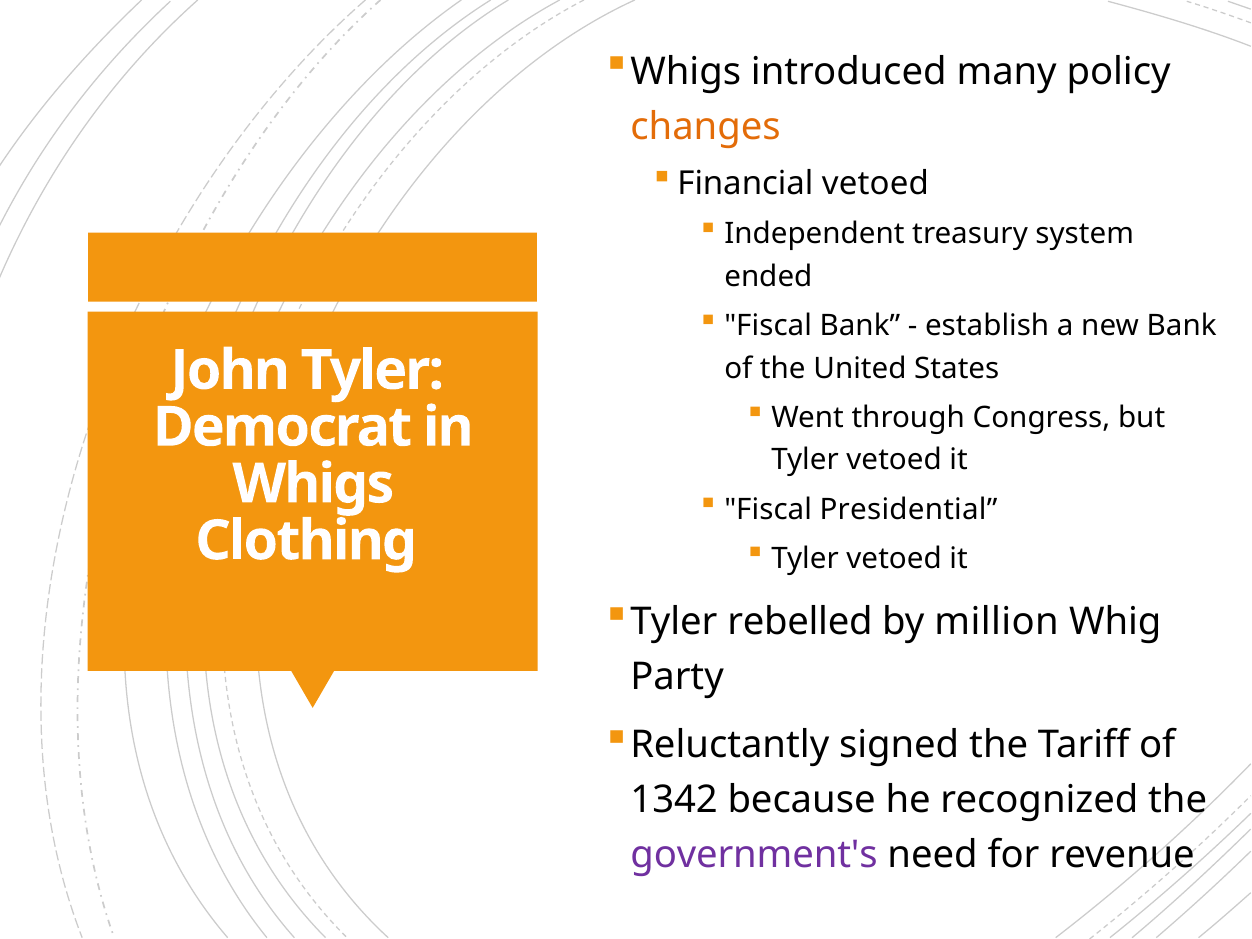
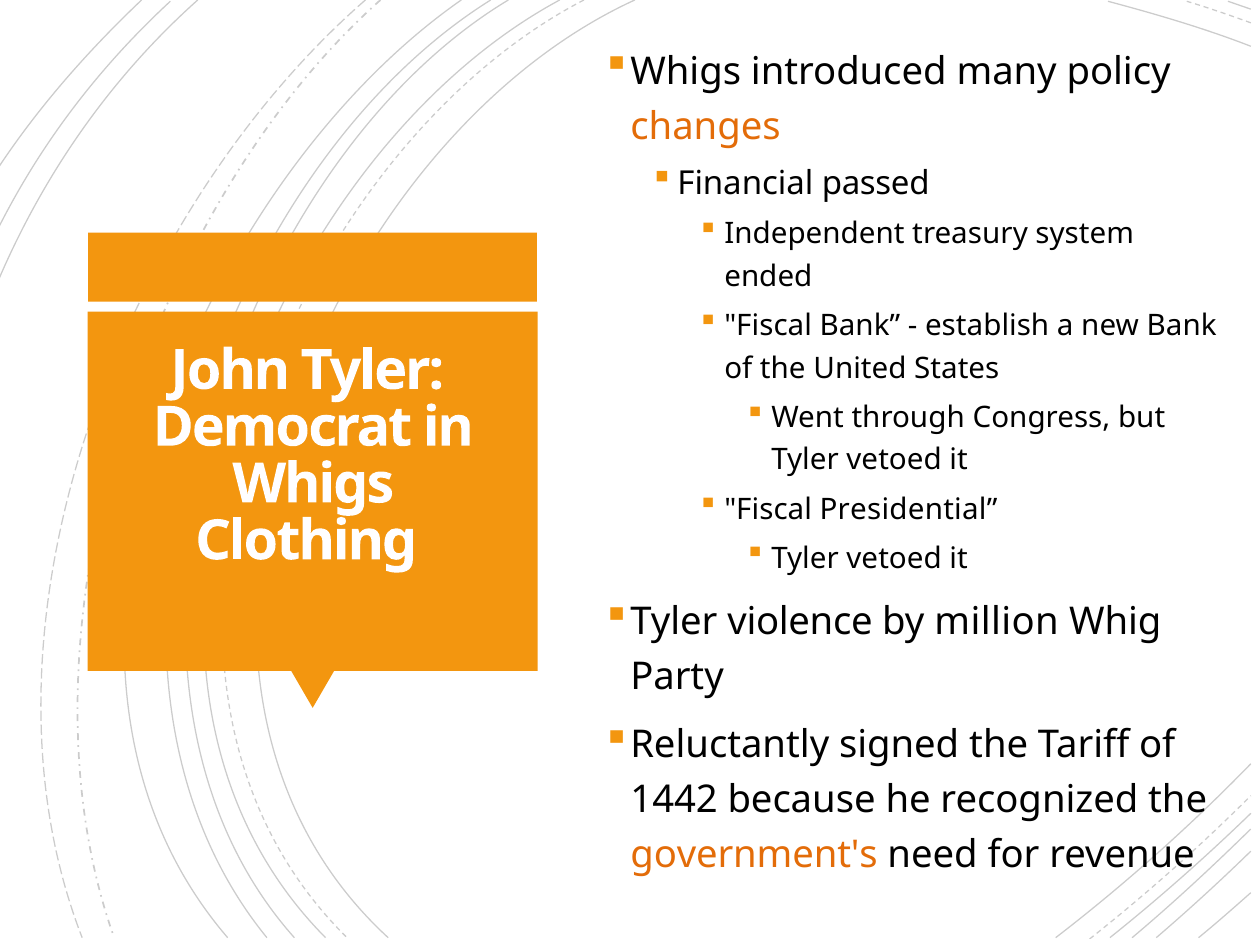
Financial vetoed: vetoed -> passed
rebelled: rebelled -> violence
1342: 1342 -> 1442
government's colour: purple -> orange
